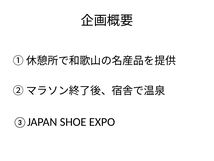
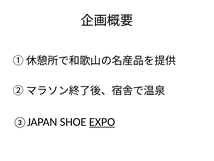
EXPO underline: none -> present
